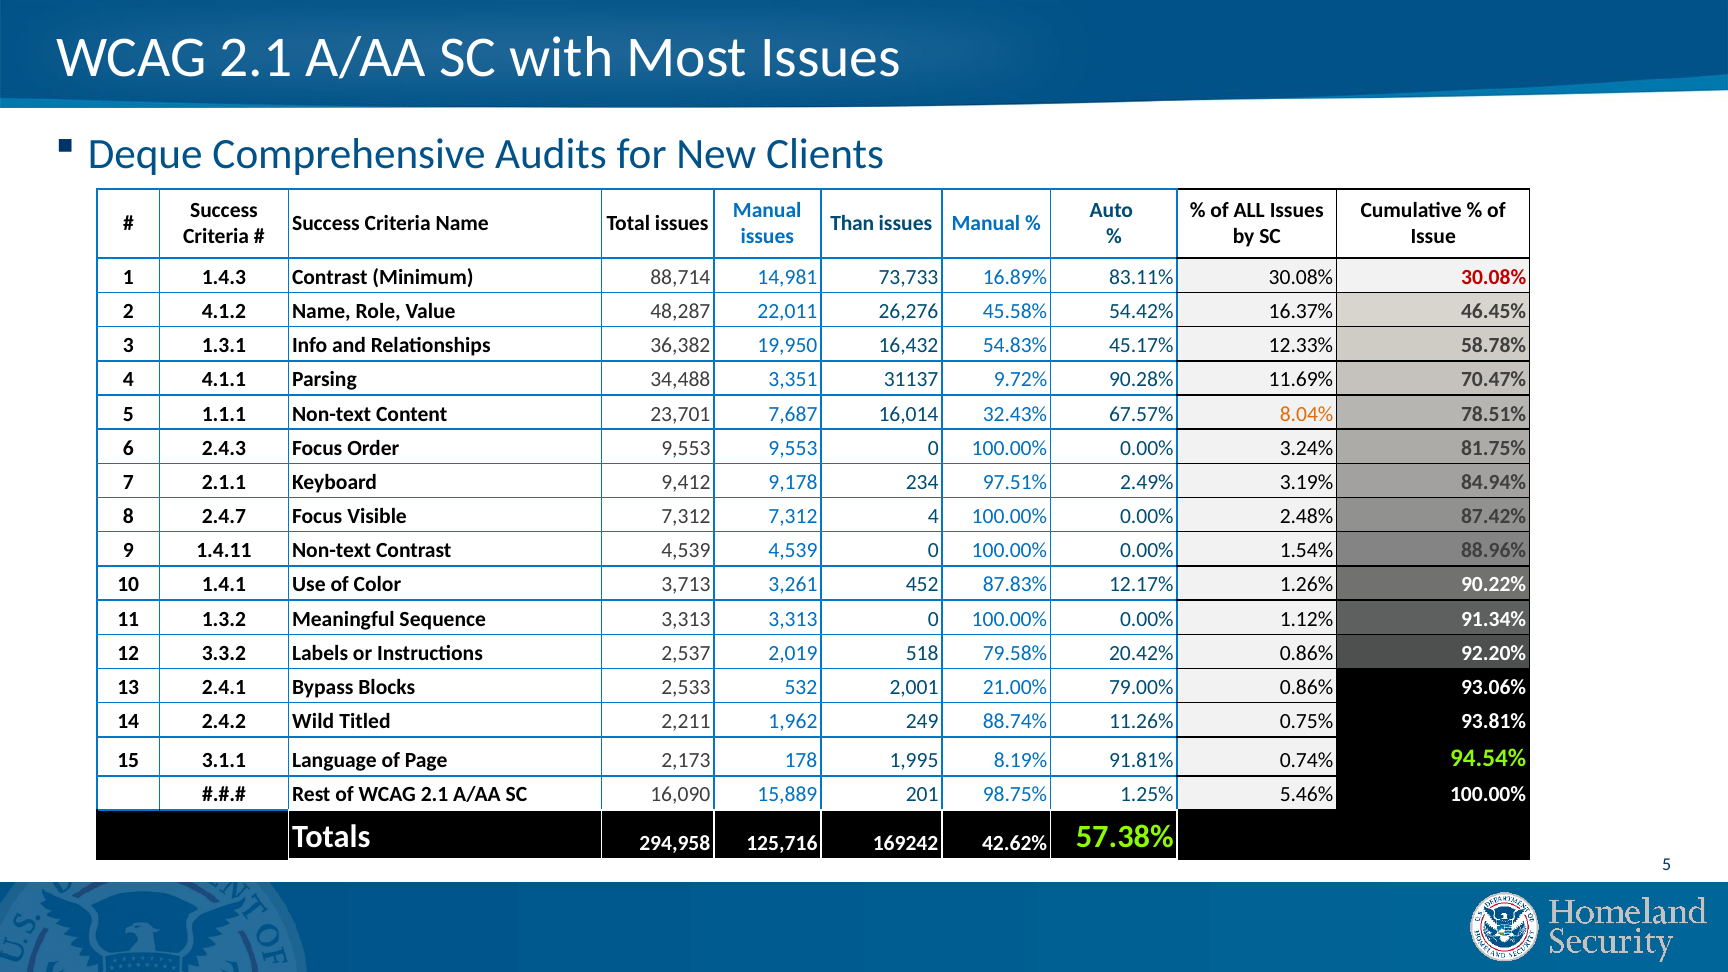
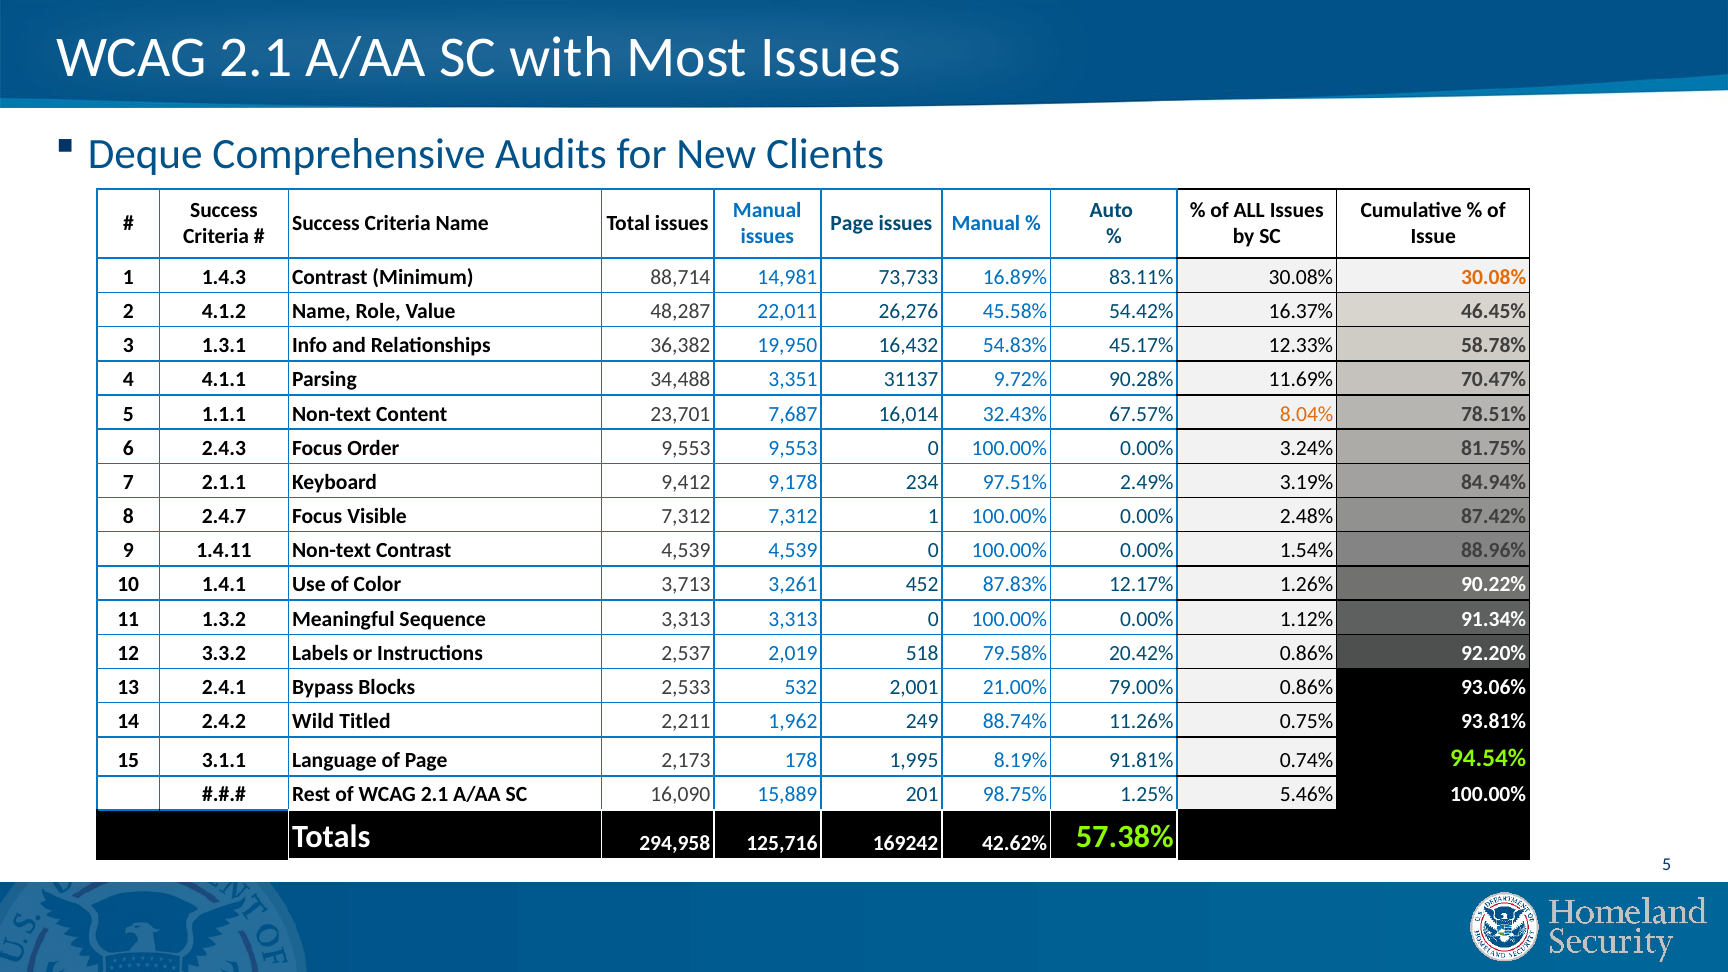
Than at (852, 224): Than -> Page
30.08% at (1494, 277) colour: red -> orange
7,312 4: 4 -> 1
